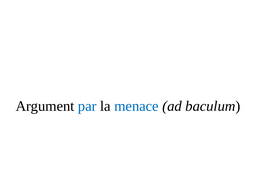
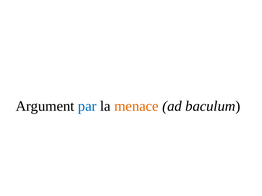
menace colour: blue -> orange
